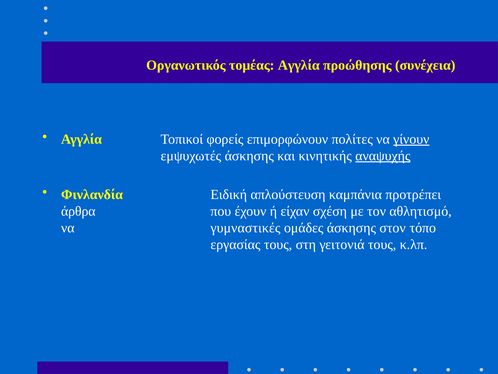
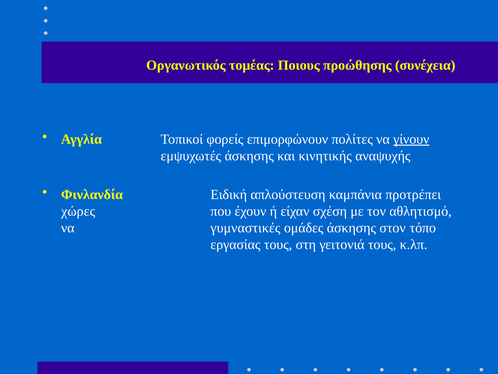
τομέας Αγγλία: Αγγλία -> Ποιους
αναψυχής underline: present -> none
άρθρα: άρθρα -> χώρες
